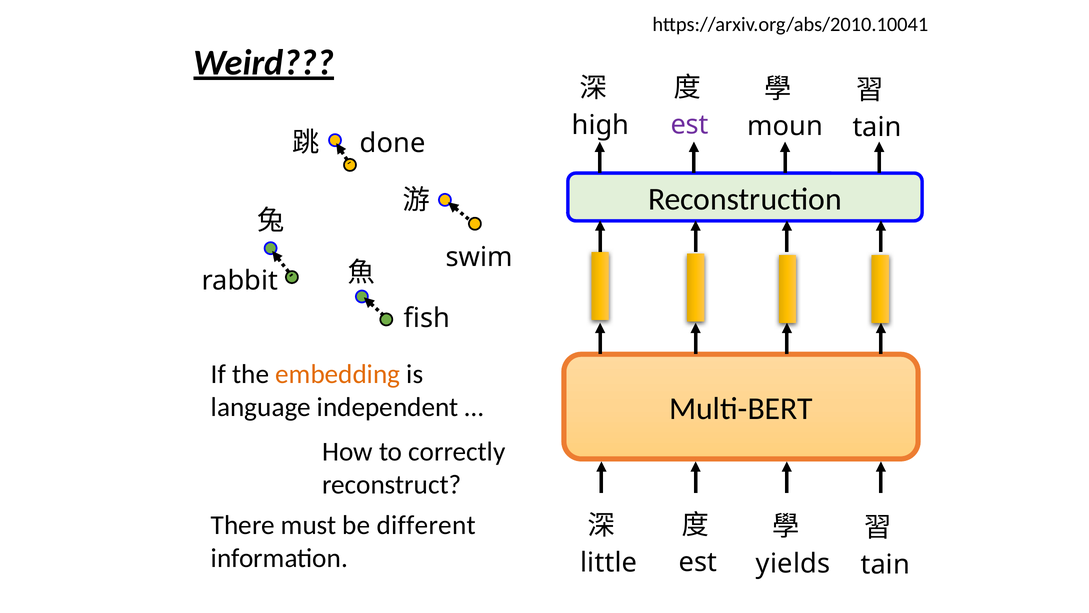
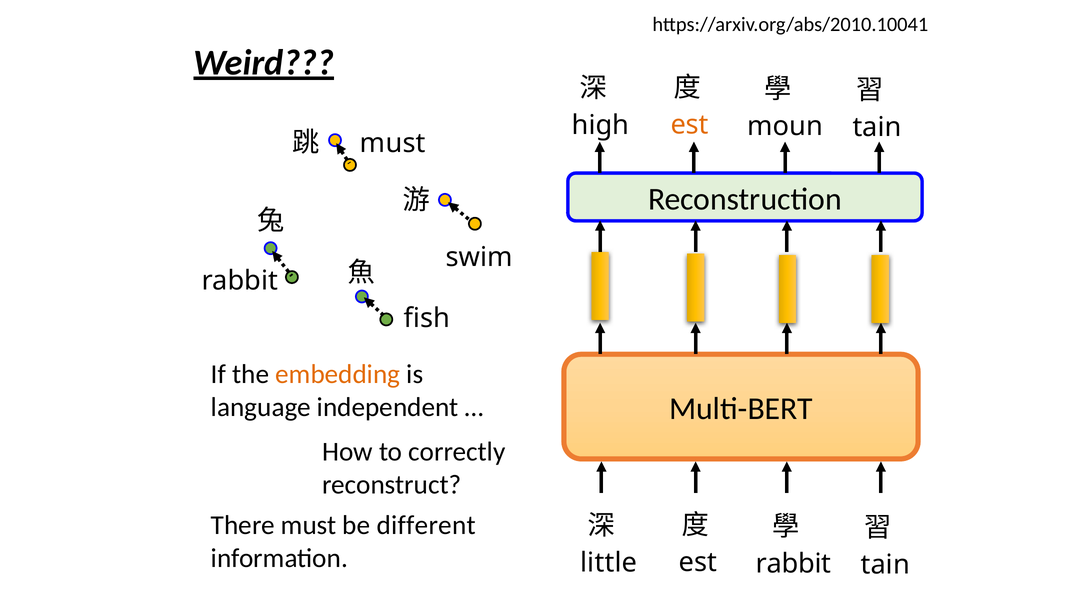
est at (690, 125) colour: purple -> orange
done at (393, 143): done -> must
est yields: yields -> rabbit
